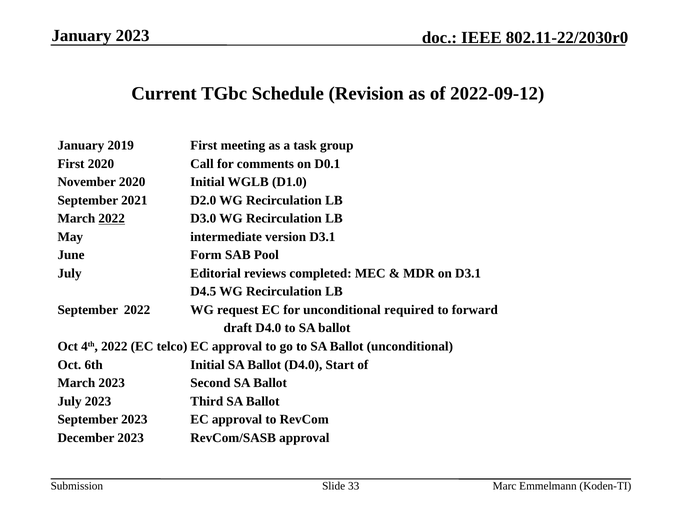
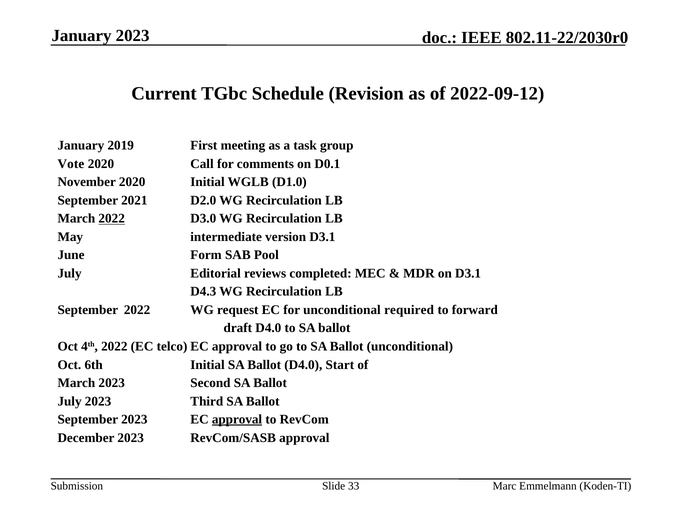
First at (71, 164): First -> Vote
D4.5: D4.5 -> D4.3
approval at (237, 419) underline: none -> present
